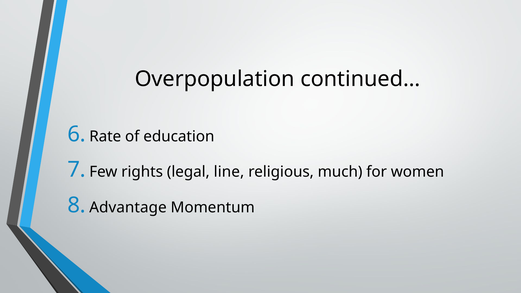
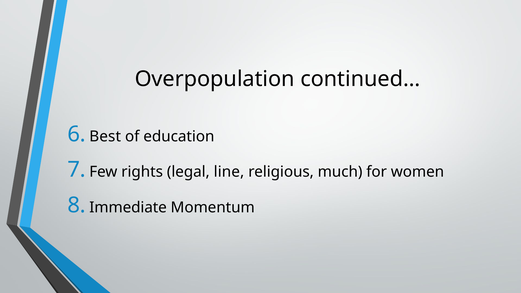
Rate: Rate -> Best
Advantage: Advantage -> Immediate
